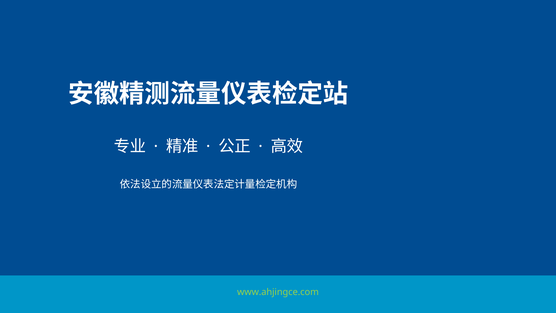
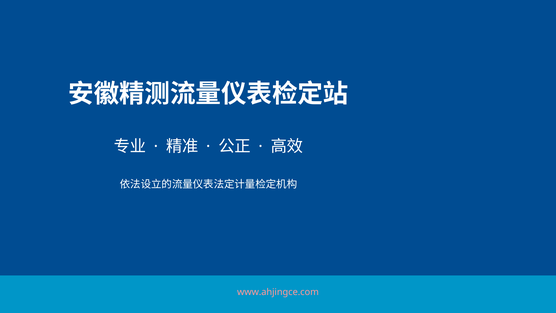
www.ahjingce.com colour: light green -> pink
